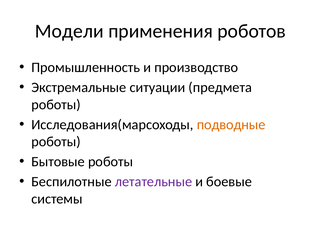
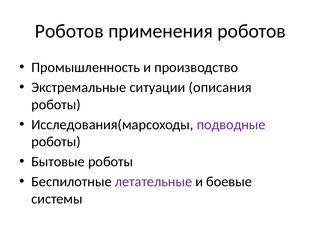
Модели at (69, 31): Модели -> Роботов
предмета: предмета -> описания
подводные colour: orange -> purple
